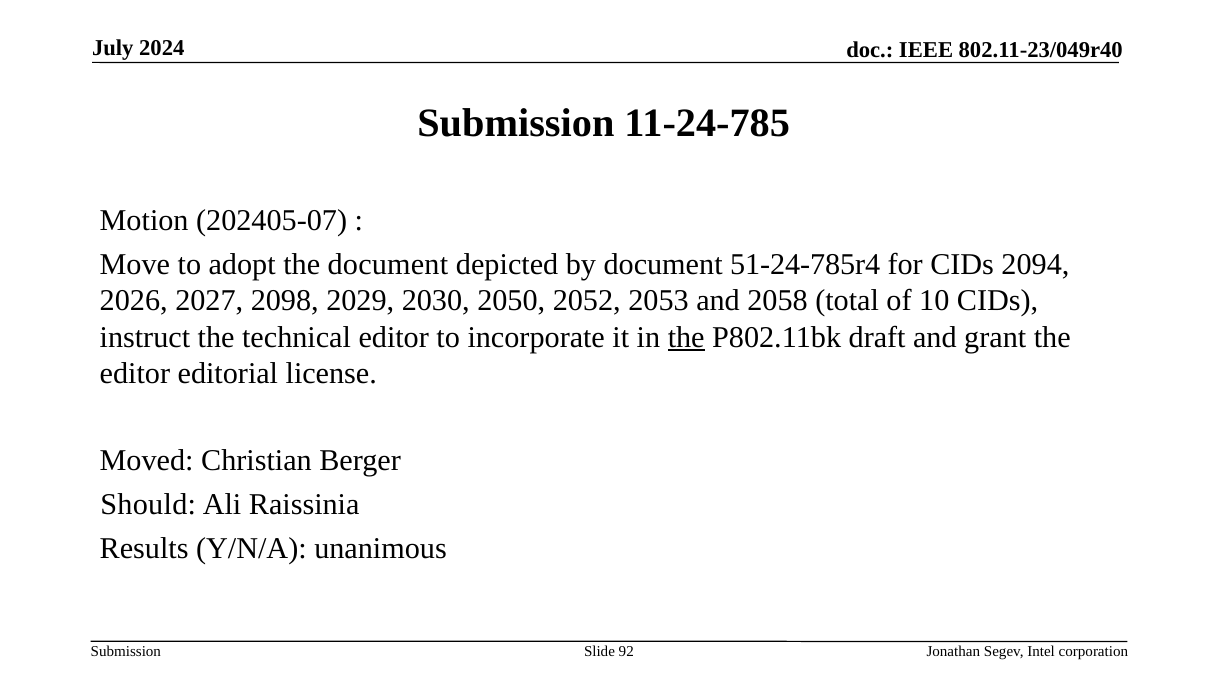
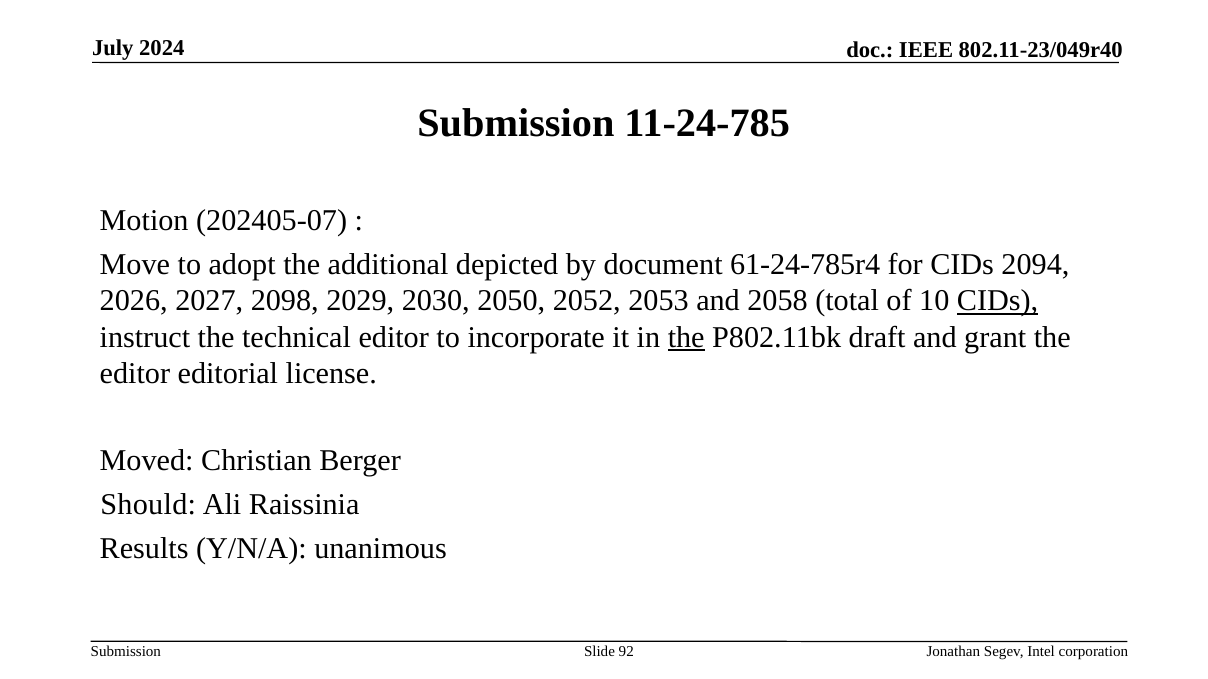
the document: document -> additional
51-24-785r4: 51-24-785r4 -> 61-24-785r4
CIDs at (998, 301) underline: none -> present
